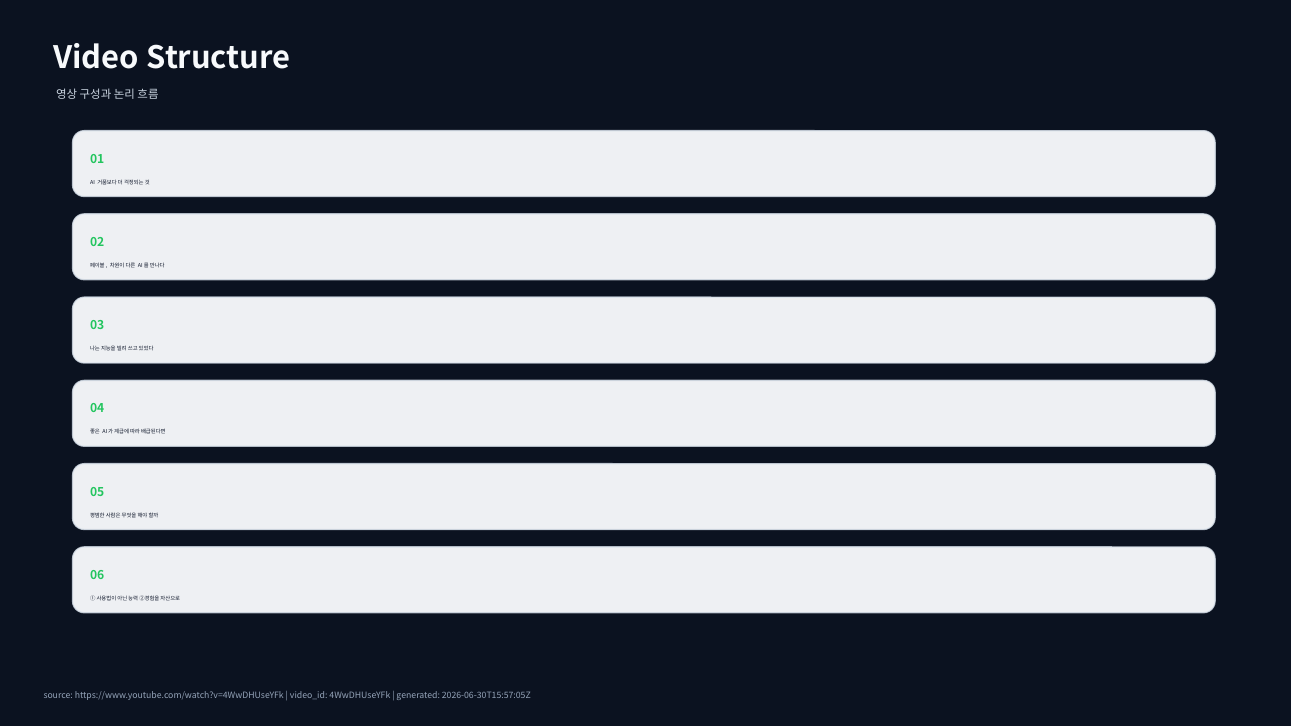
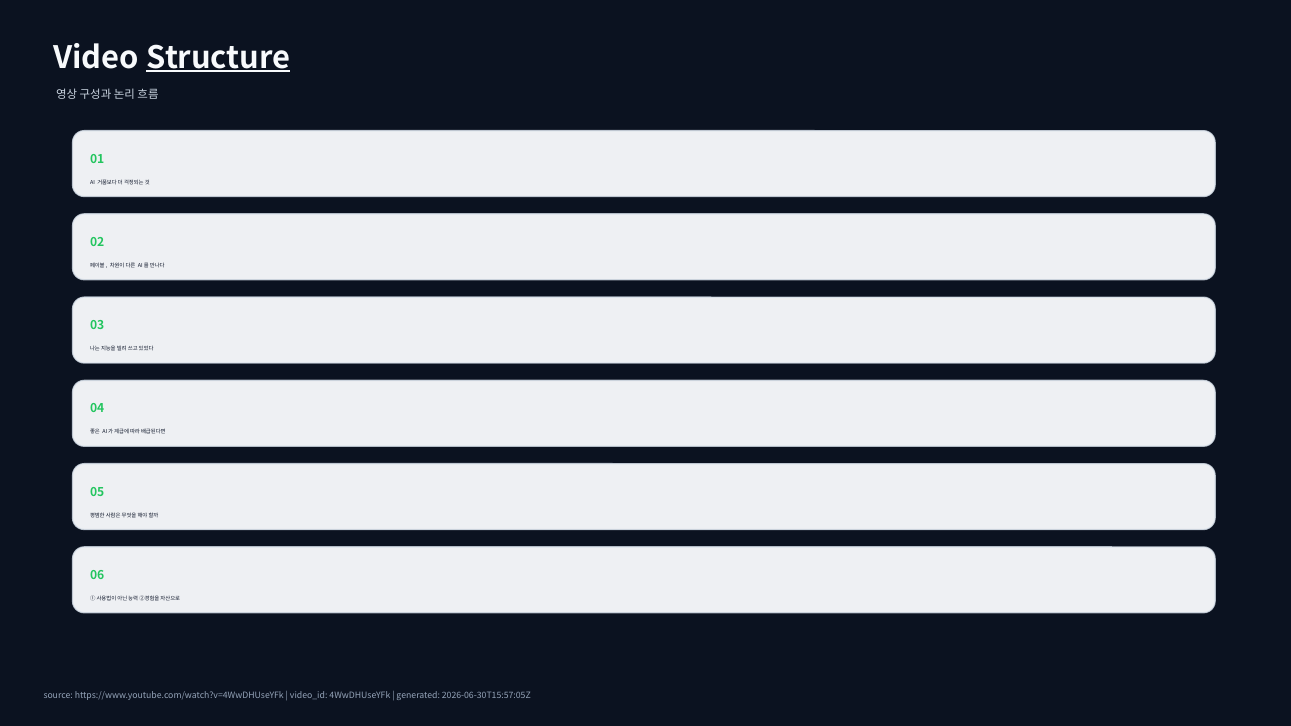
Structure underline: none -> present
